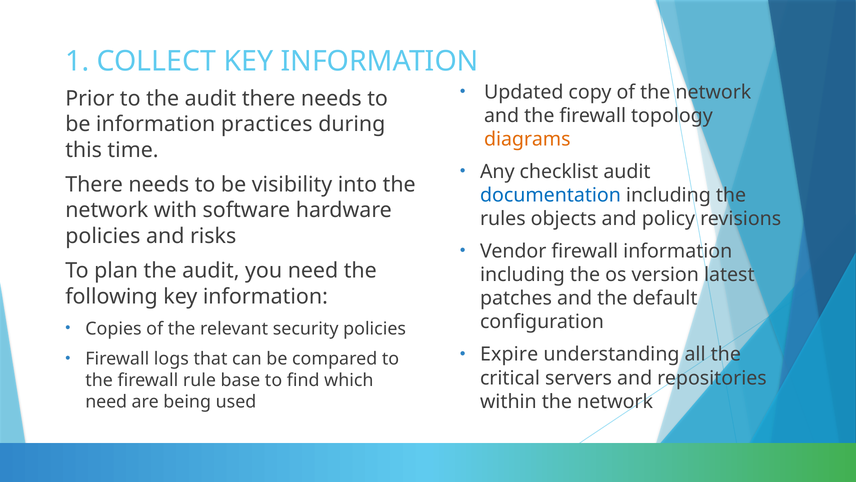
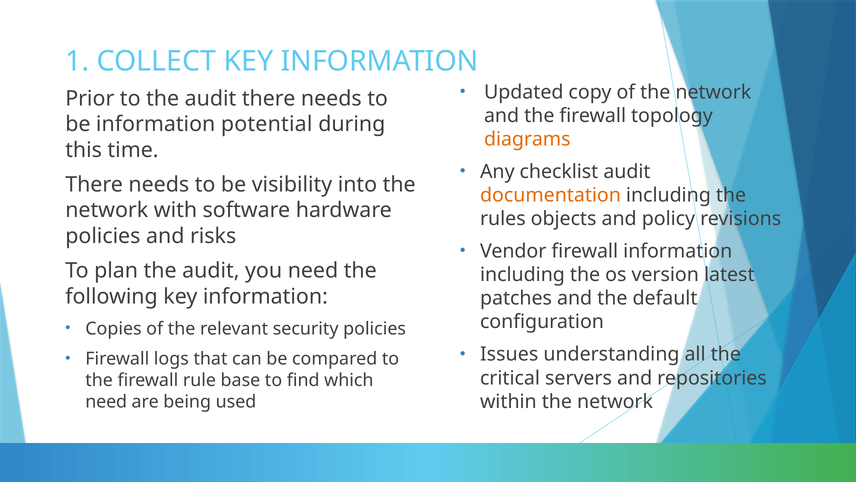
practices: practices -> potential
documentation colour: blue -> orange
Expire: Expire -> Issues
